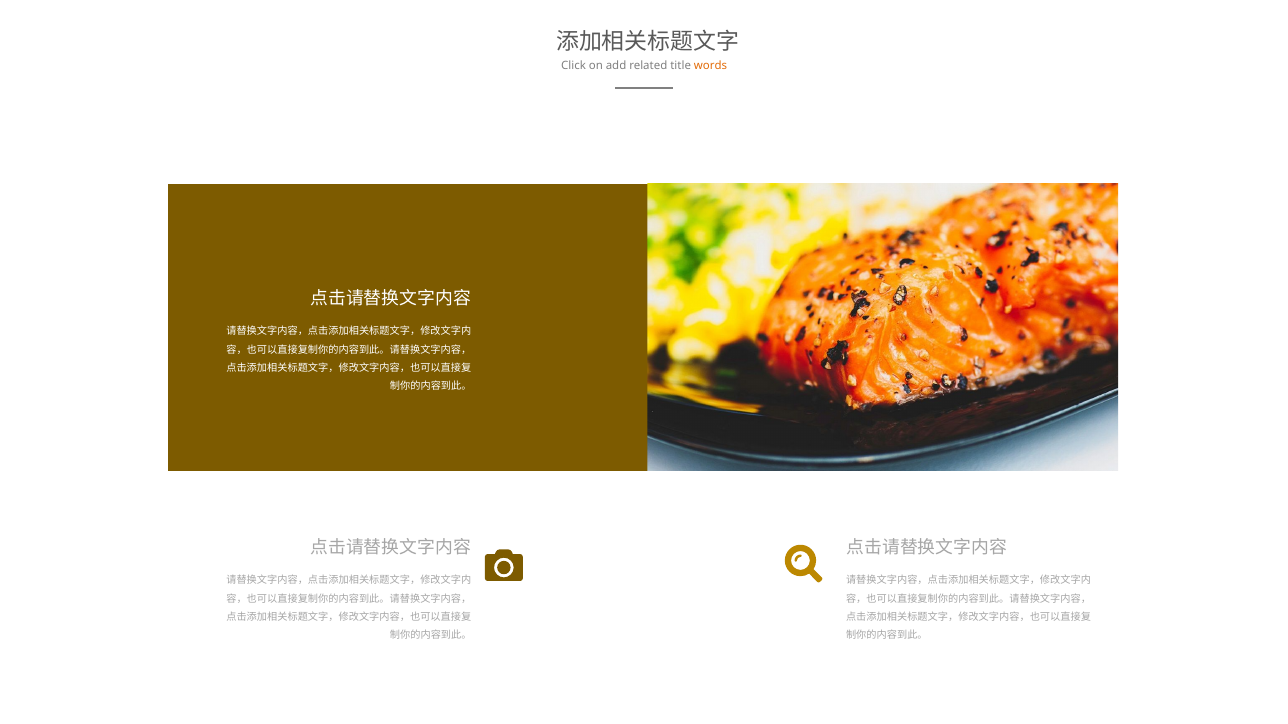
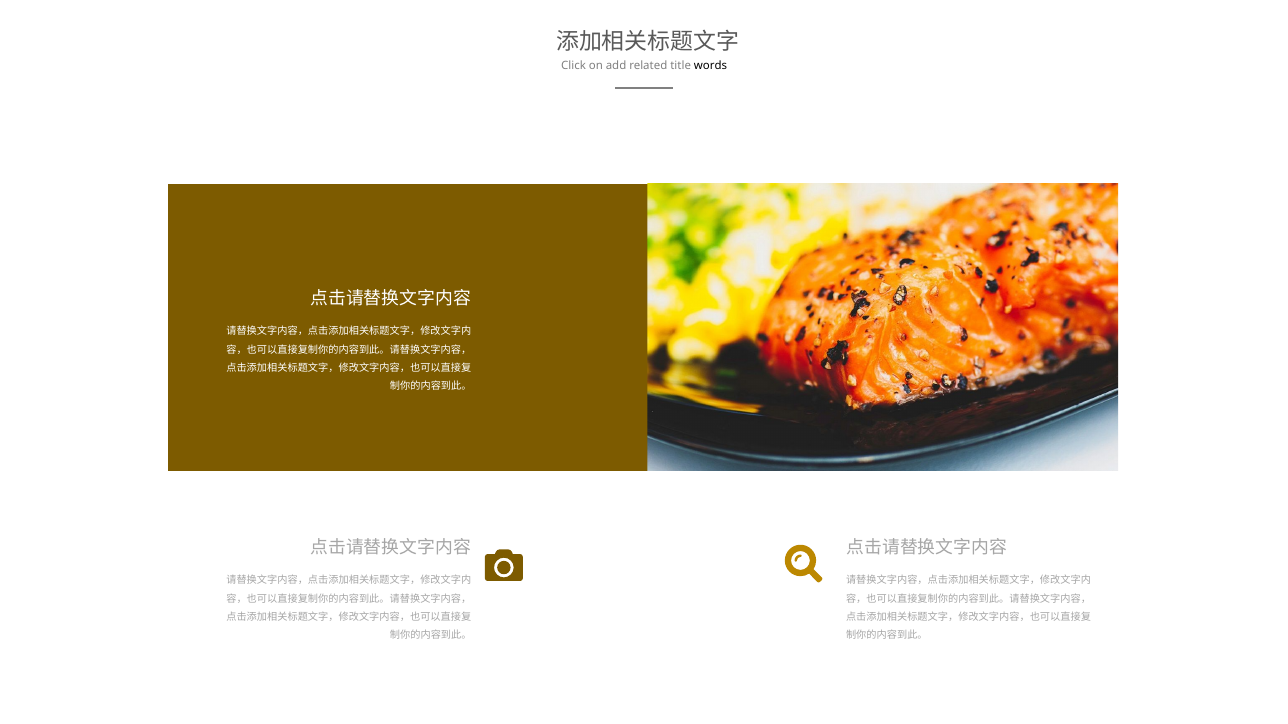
words colour: orange -> black
